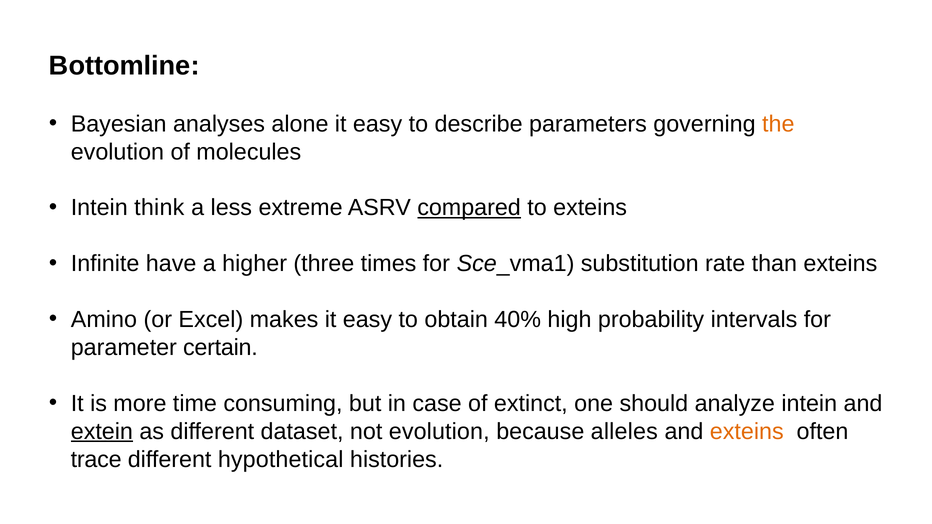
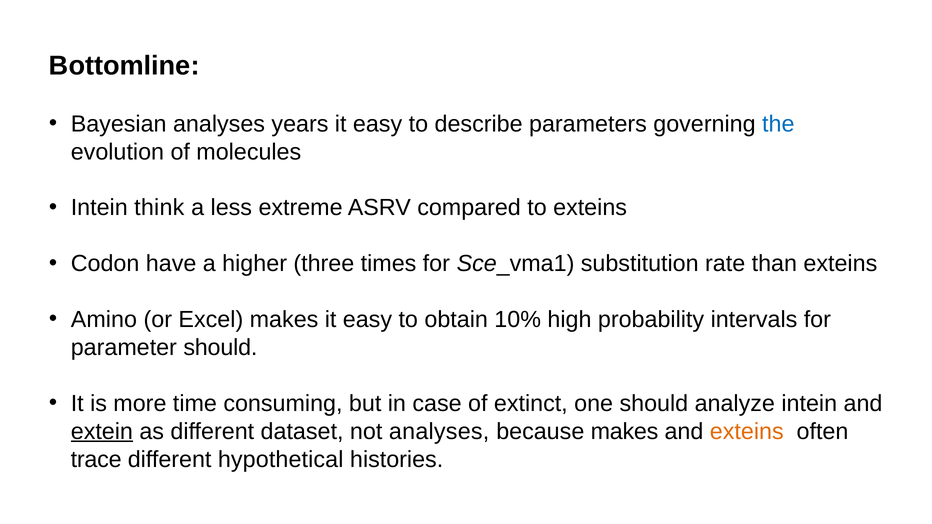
alone: alone -> years
the colour: orange -> blue
compared underline: present -> none
Infinite: Infinite -> Codon
40%: 40% -> 10%
parameter certain: certain -> should
not evolution: evolution -> analyses
because alleles: alleles -> makes
